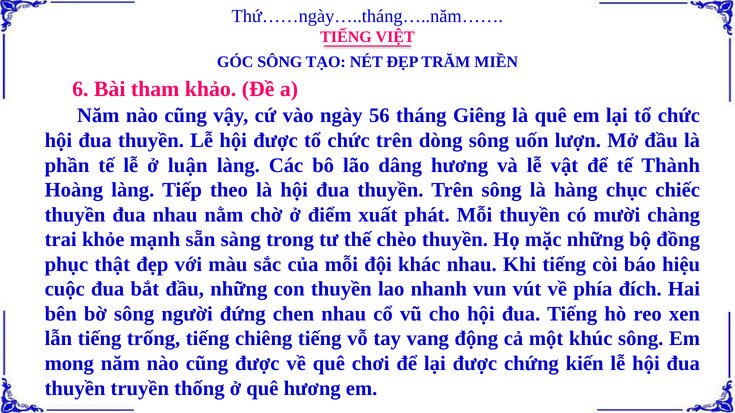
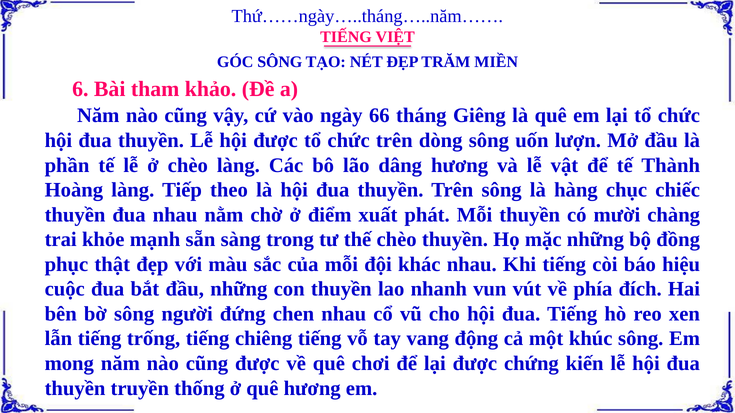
56: 56 -> 66
ở luận: luận -> chèo
